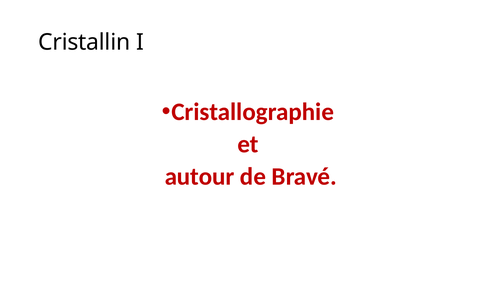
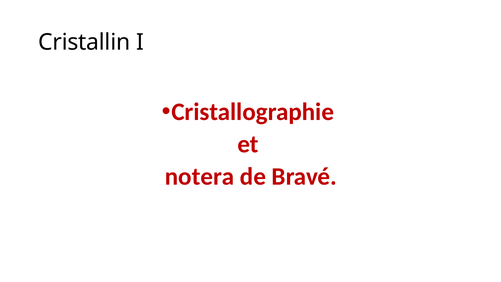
autour: autour -> notera
